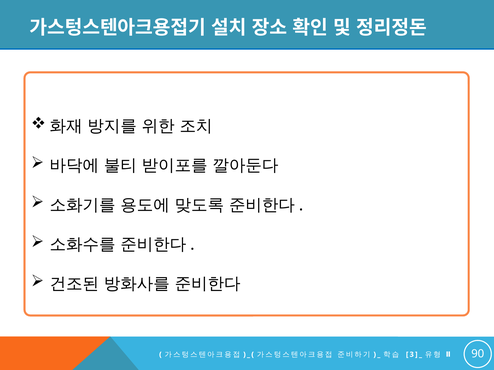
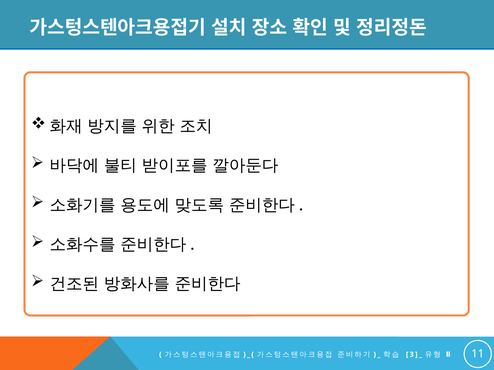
90: 90 -> 11
